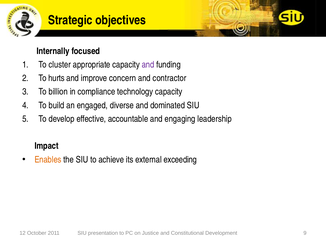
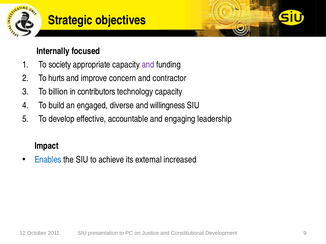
cluster: cluster -> society
compliance: compliance -> contributors
dominated: dominated -> willingness
Enables colour: orange -> blue
exceeding: exceeding -> increased
